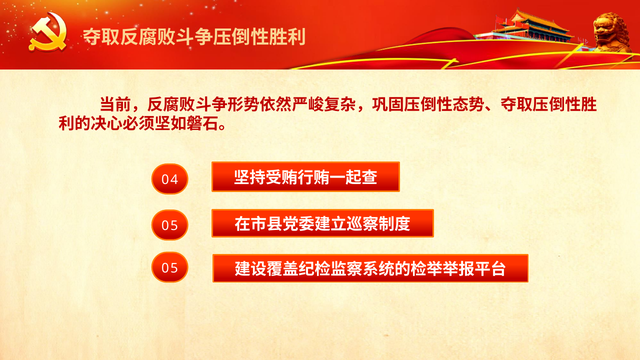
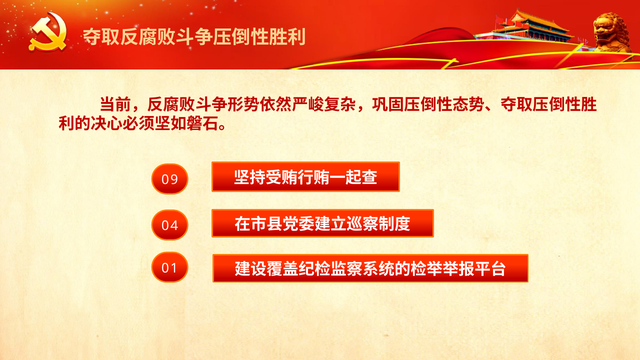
4: 4 -> 9
5 at (174, 226): 5 -> 4
5 at (174, 268): 5 -> 1
